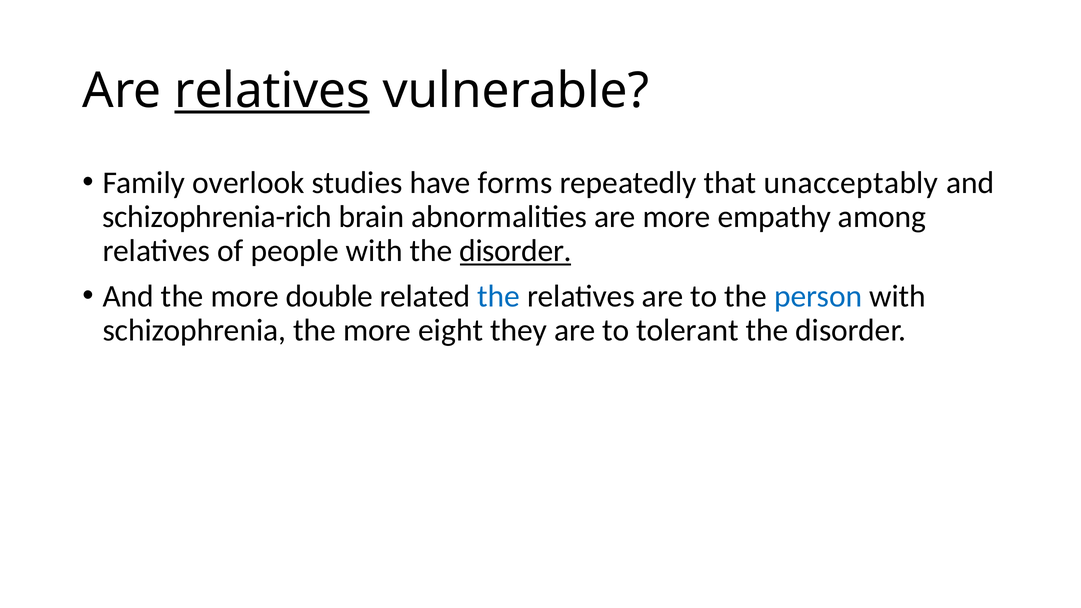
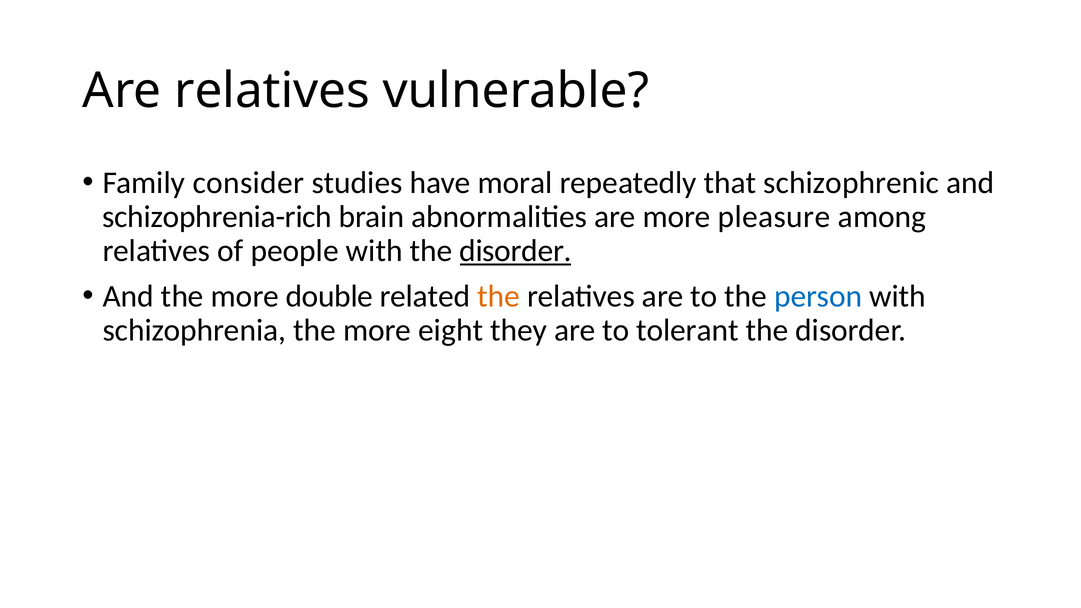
relatives at (272, 91) underline: present -> none
overlook: overlook -> consider
forms: forms -> moral
unacceptably: unacceptably -> schizophrenic
empathy: empathy -> pleasure
the at (499, 296) colour: blue -> orange
